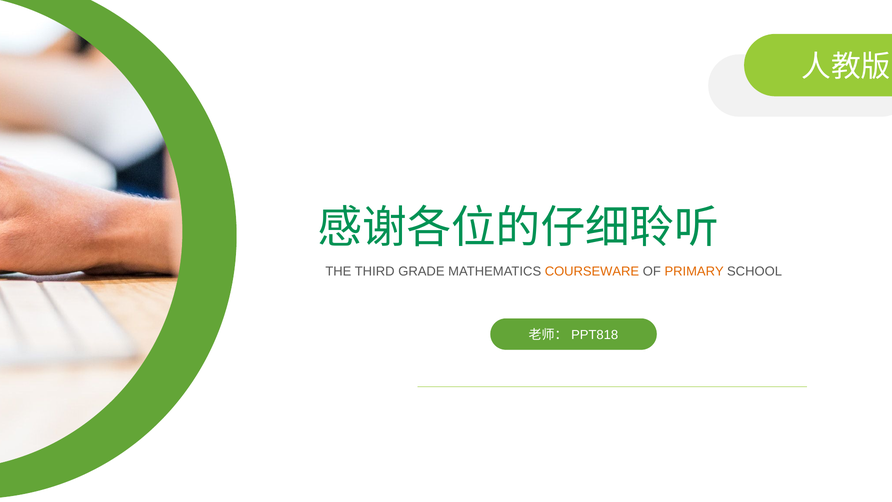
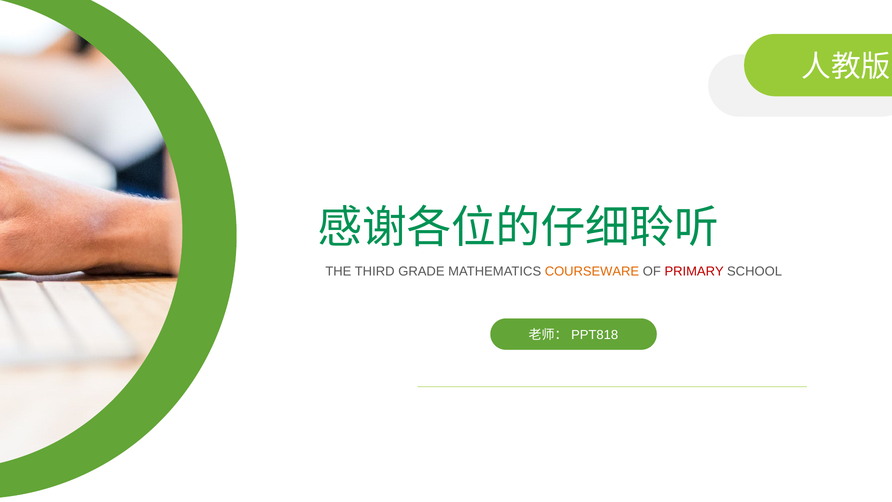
PRIMARY colour: orange -> red
